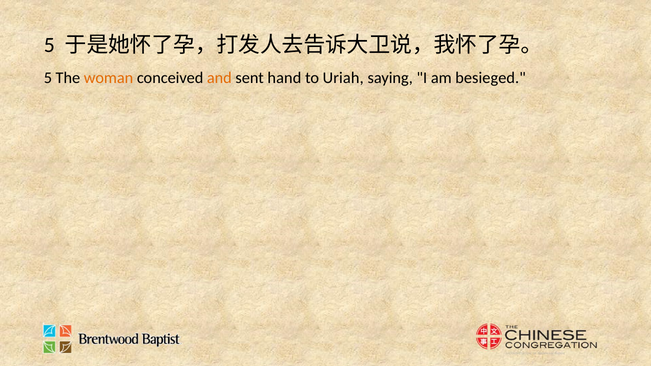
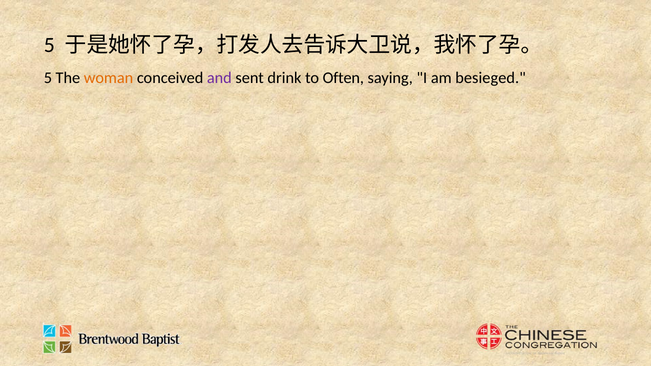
and colour: orange -> purple
hand: hand -> drink
Uriah: Uriah -> Often
